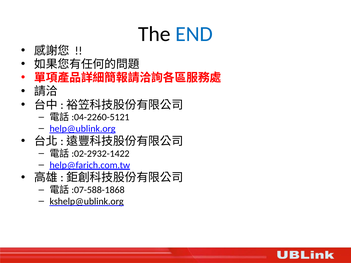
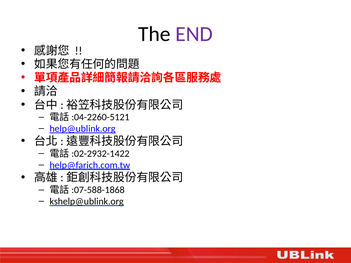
END colour: blue -> purple
